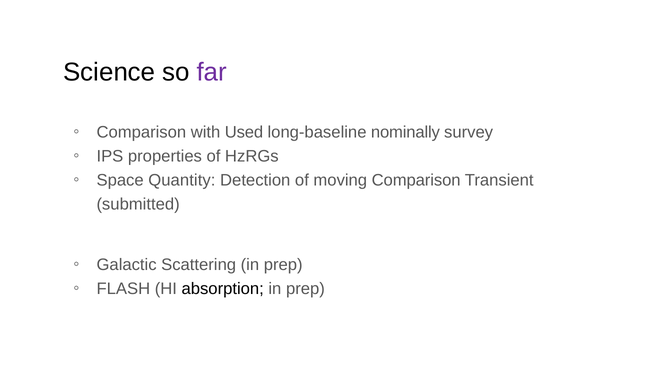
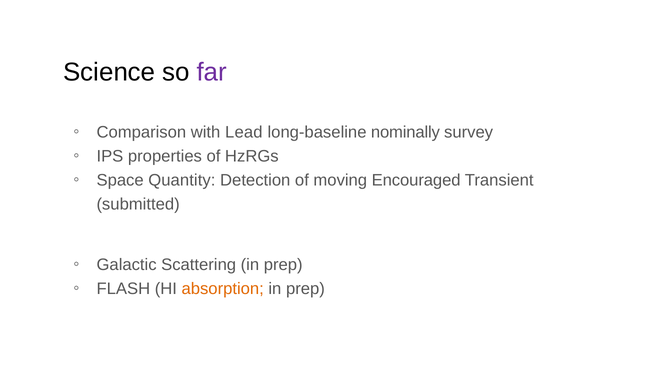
Used: Used -> Lead
moving Comparison: Comparison -> Encouraged
absorption colour: black -> orange
